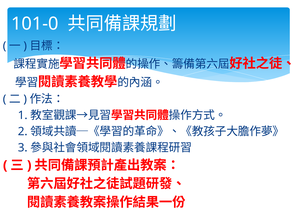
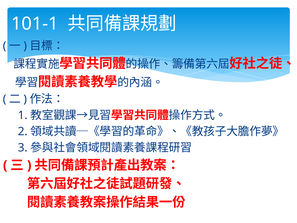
101-0: 101-0 -> 101-1
